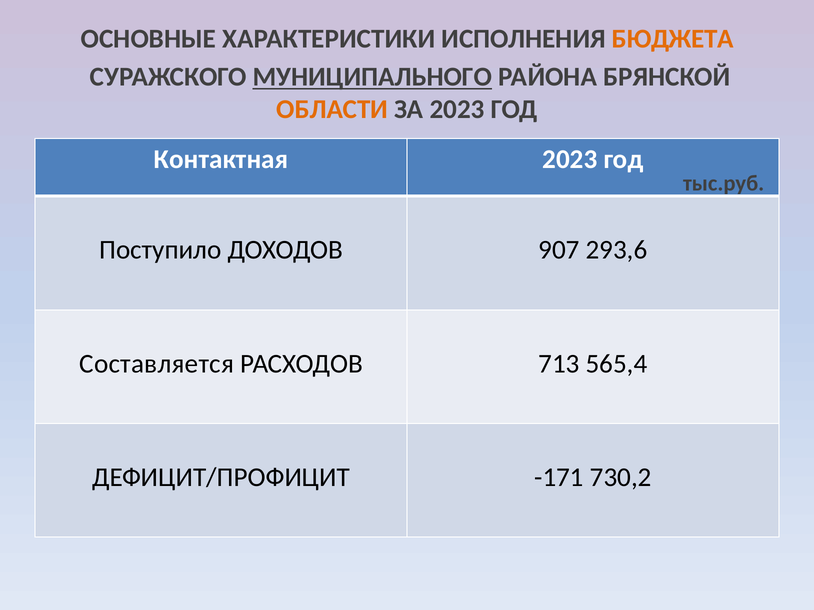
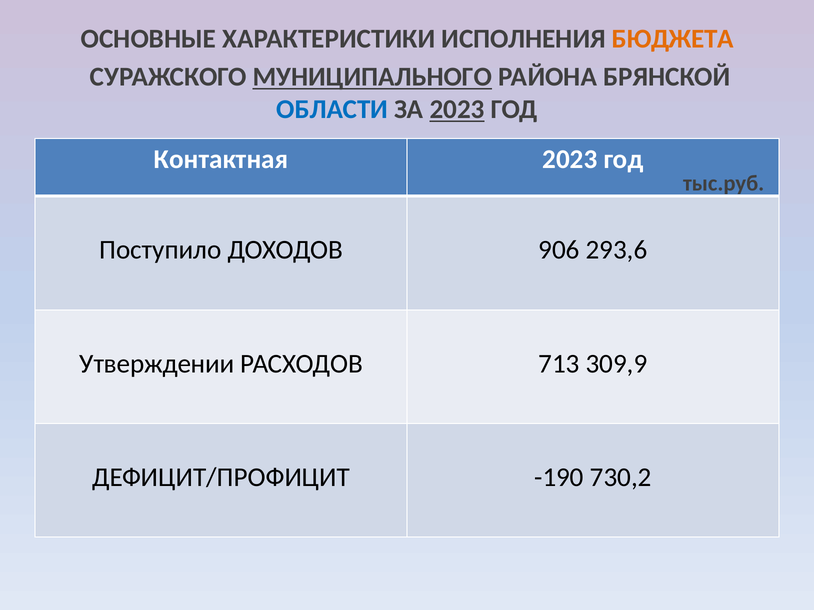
ОБЛАСТИ colour: orange -> blue
2023 at (457, 110) underline: none -> present
907: 907 -> 906
Составляется: Составляется -> Утверждении
565,4: 565,4 -> 309,9
-171: -171 -> -190
